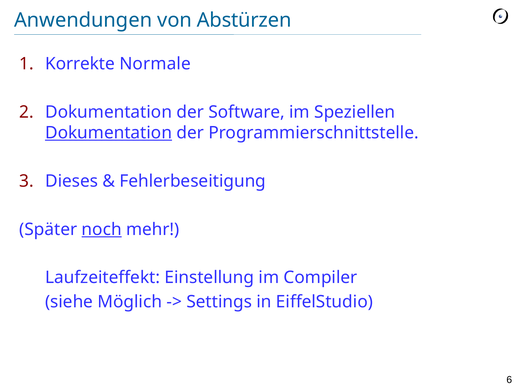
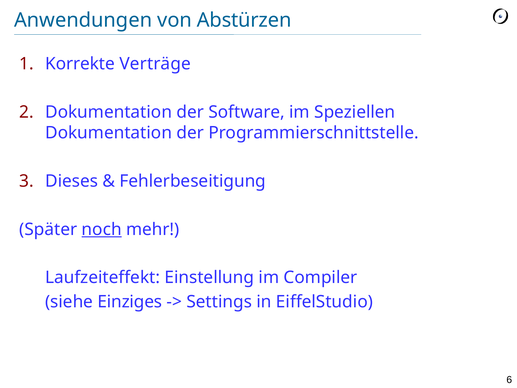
Normale: Normale -> Verträge
Dokumentation at (109, 133) underline: present -> none
Möglich: Möglich -> Einziges
